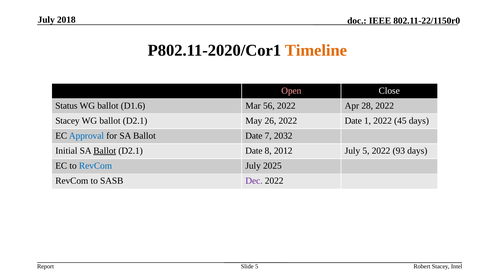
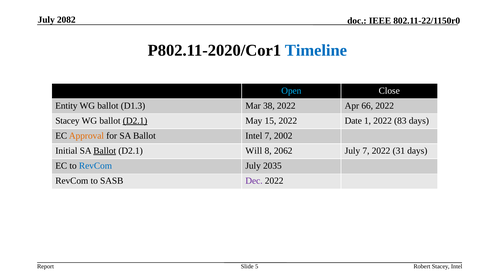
2018: 2018 -> 2082
Timeline colour: orange -> blue
Open colour: pink -> light blue
Status: Status -> Entity
D1.6: D1.6 -> D1.3
56: 56 -> 38
28: 28 -> 66
D2.1 at (135, 121) underline: none -> present
26: 26 -> 15
45: 45 -> 83
Approval colour: blue -> orange
Ballot Date: Date -> Intel
2032: 2032 -> 2002
D2.1 Date: Date -> Will
2012: 2012 -> 2062
July 5: 5 -> 7
93: 93 -> 31
2025: 2025 -> 2035
